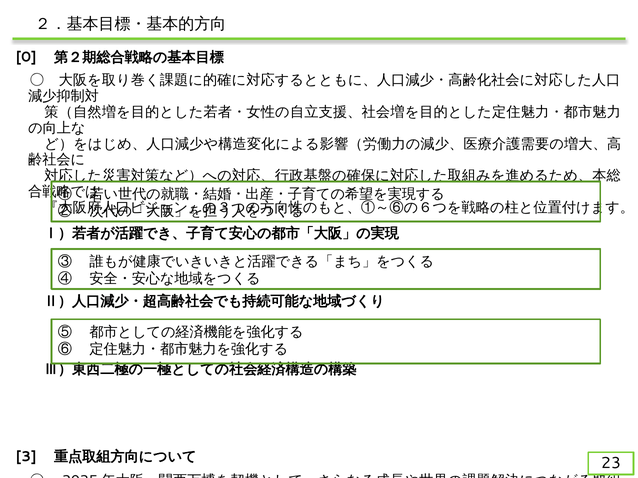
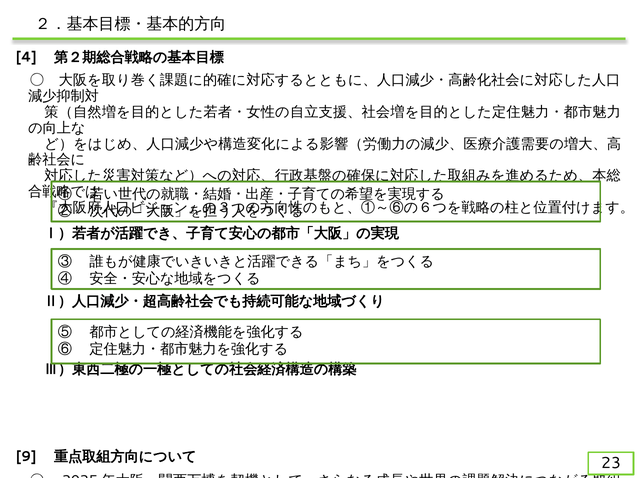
0: 0 -> 4
3: 3 -> 9
